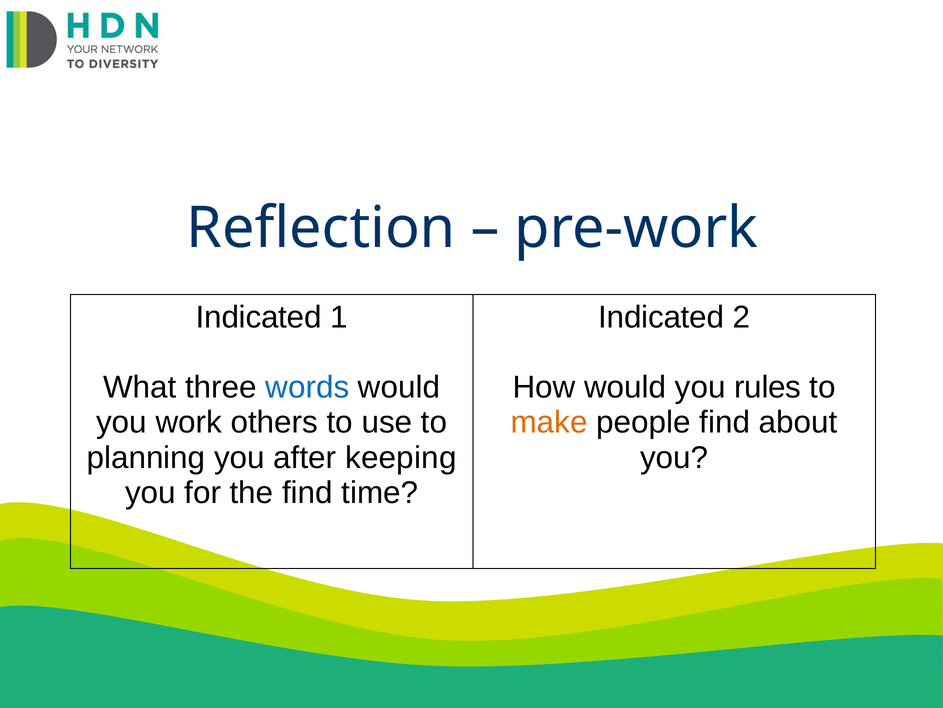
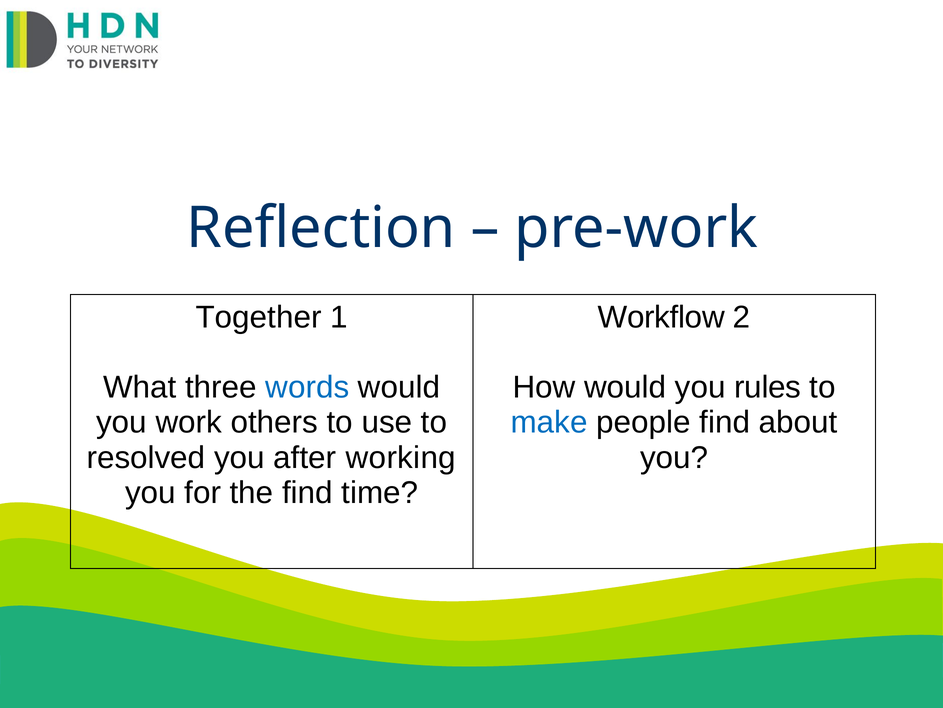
Indicated at (259, 317): Indicated -> Together
Indicated at (661, 317): Indicated -> Workflow
make colour: orange -> blue
planning: planning -> resolved
keeping: keeping -> working
